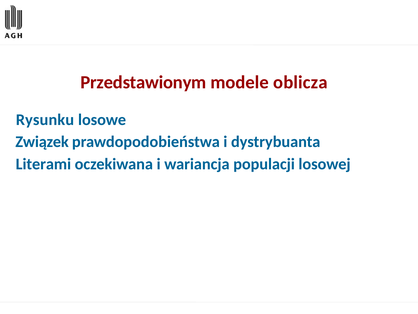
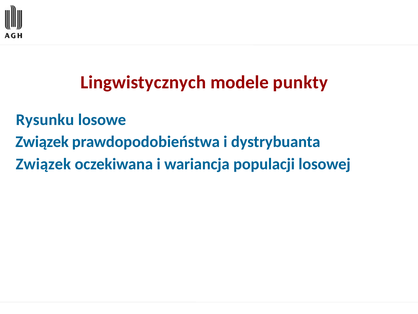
Przedstawionym: Przedstawionym -> Lingwistycznych
oblicza: oblicza -> punkty
Literami at (43, 164): Literami -> Związek
